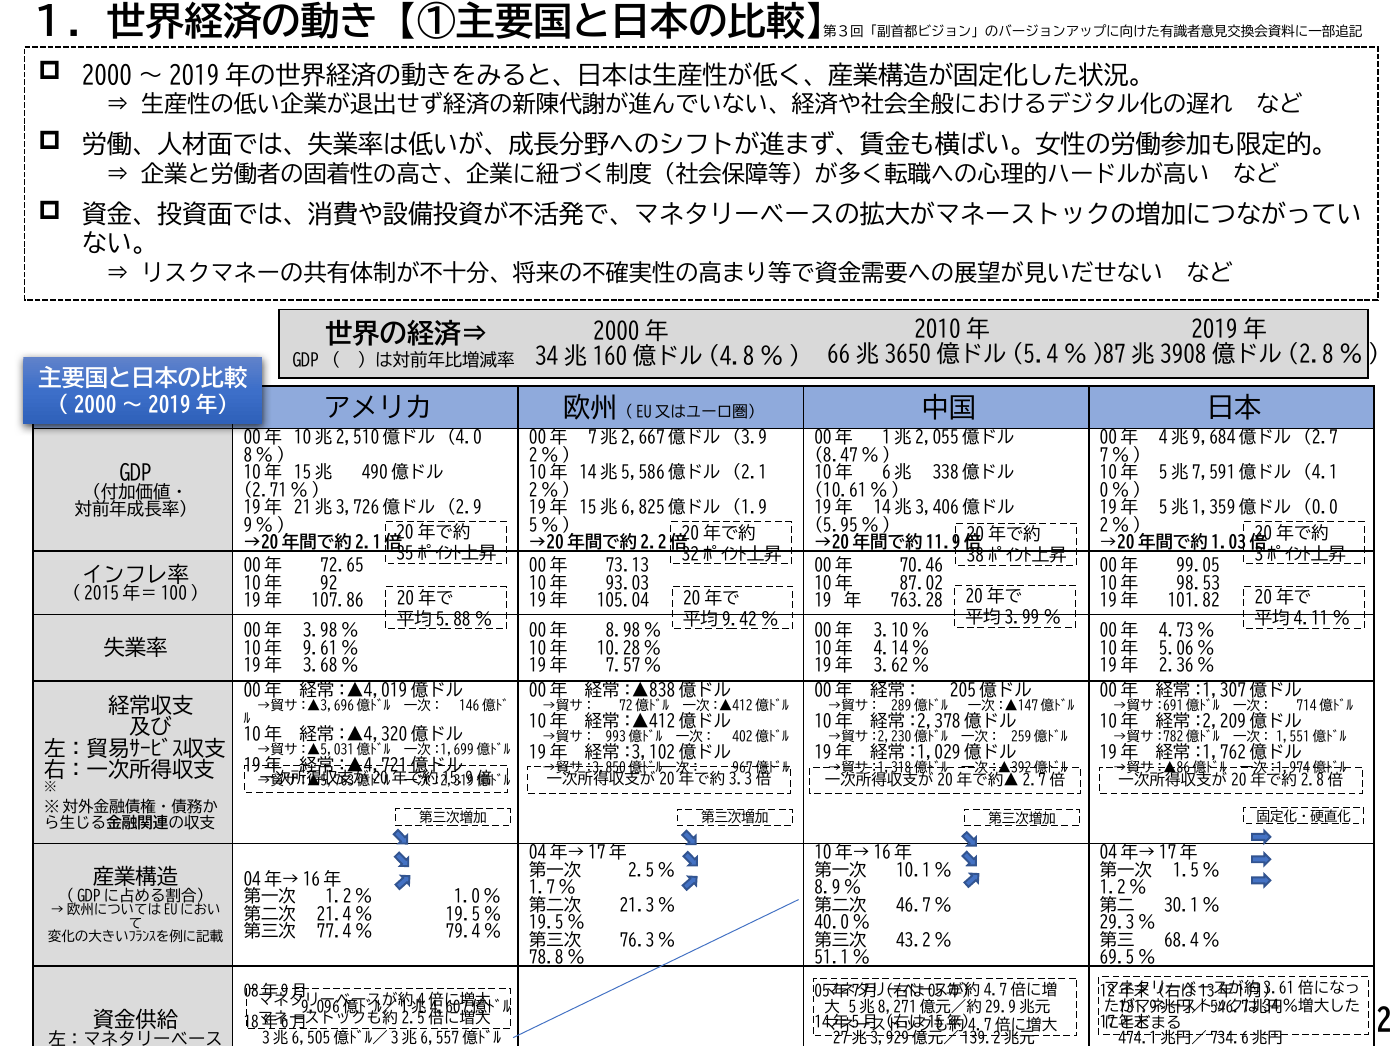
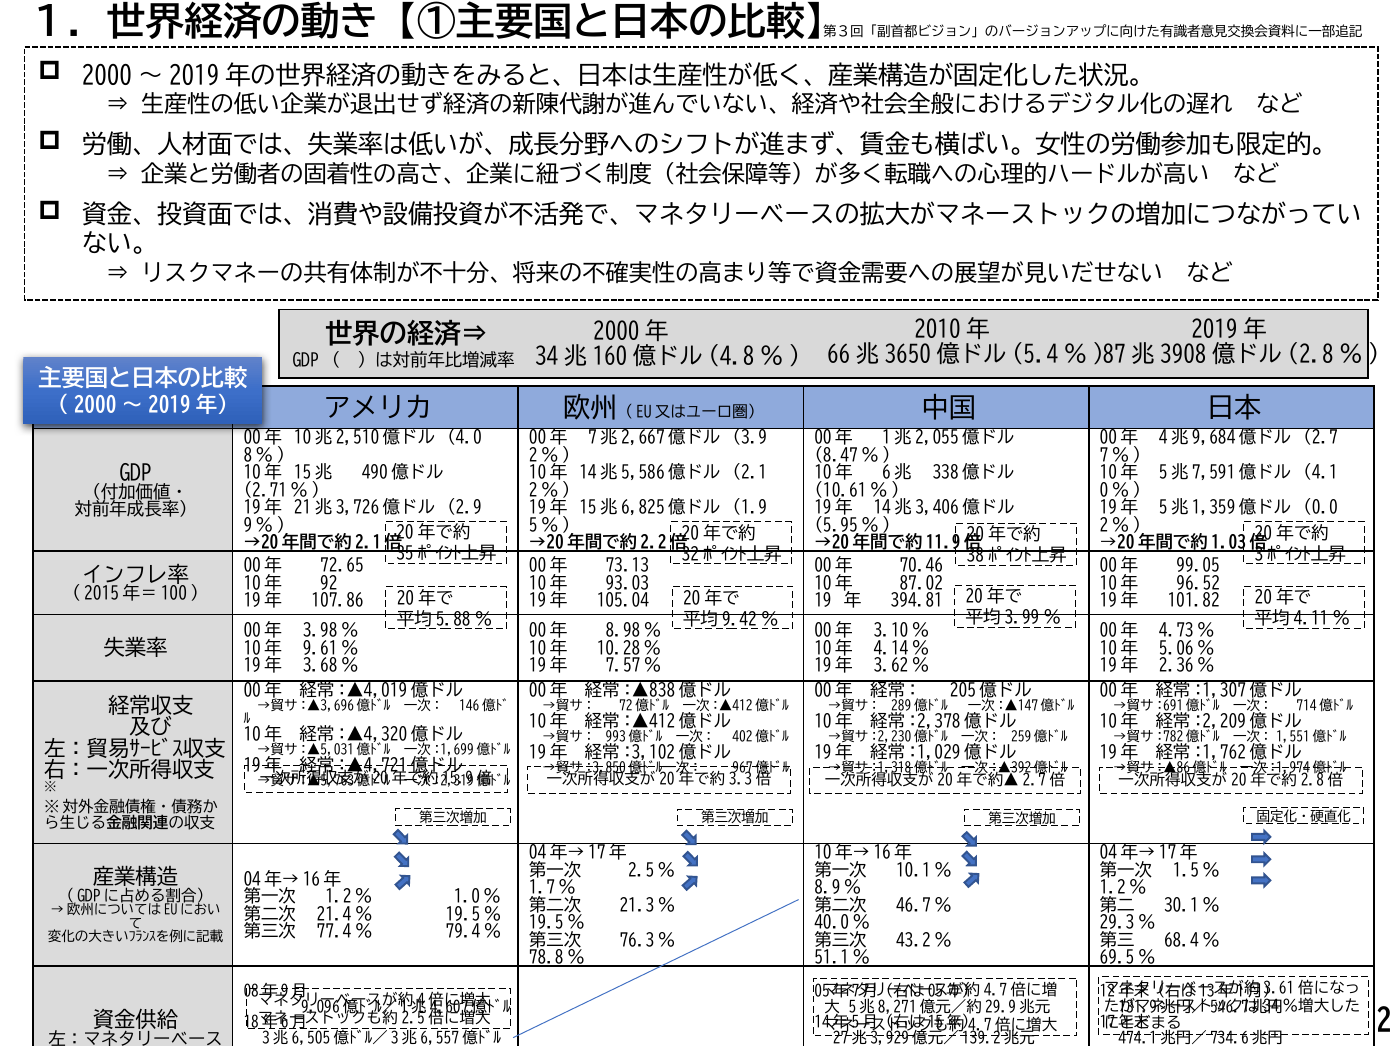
98.53: 98.53 -> 96.52
763.28: 763.28 -> 394.81
